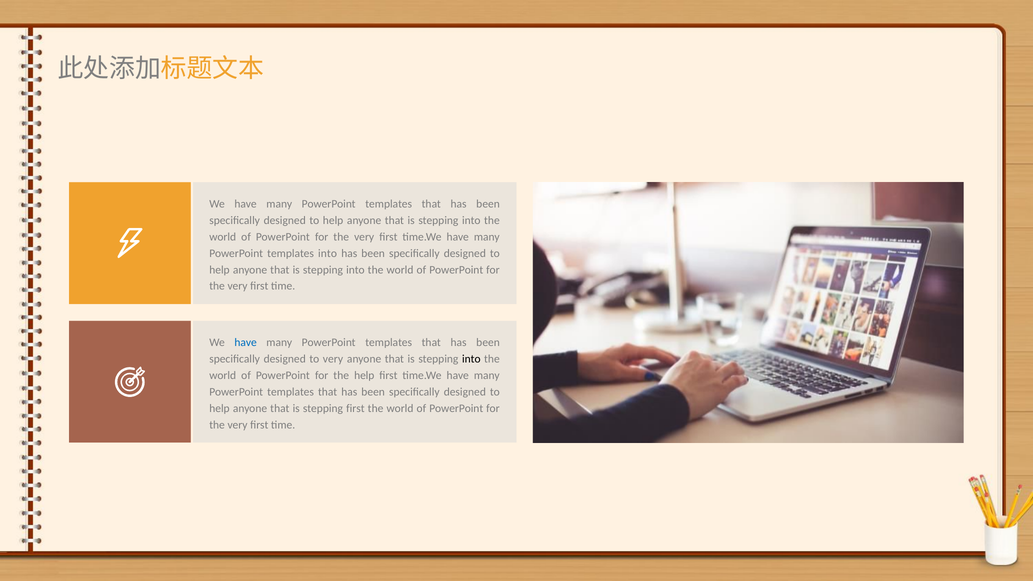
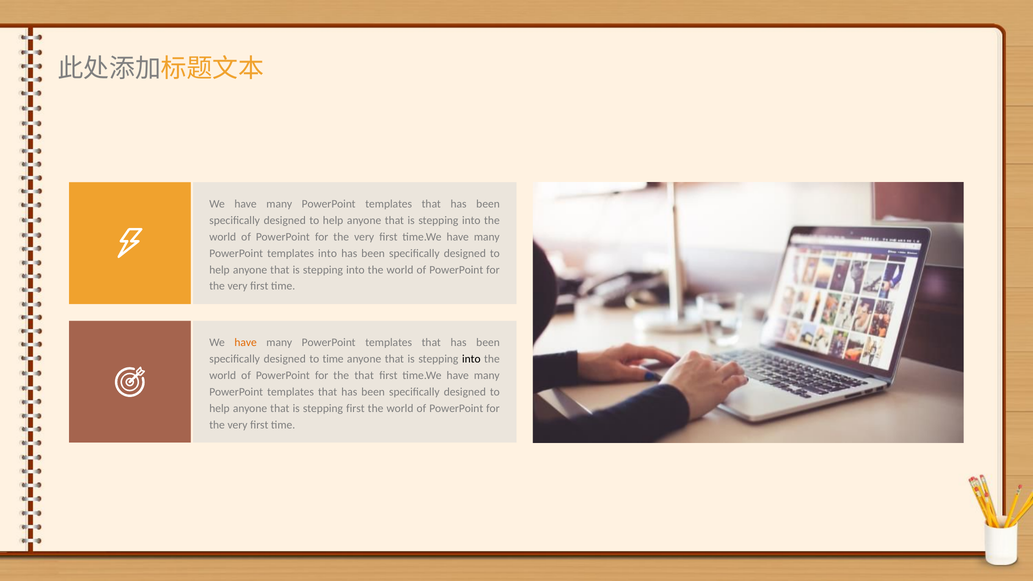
have at (246, 343) colour: blue -> orange
to very: very -> time
the help: help -> that
